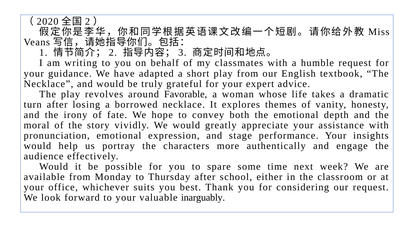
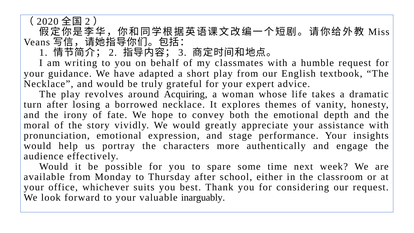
Favorable: Favorable -> Acquiring
